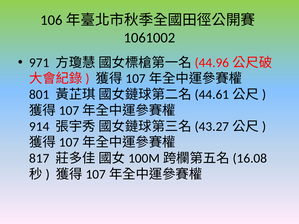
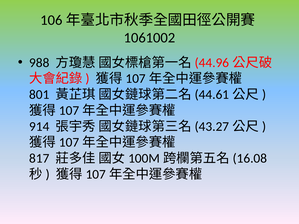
971: 971 -> 988
